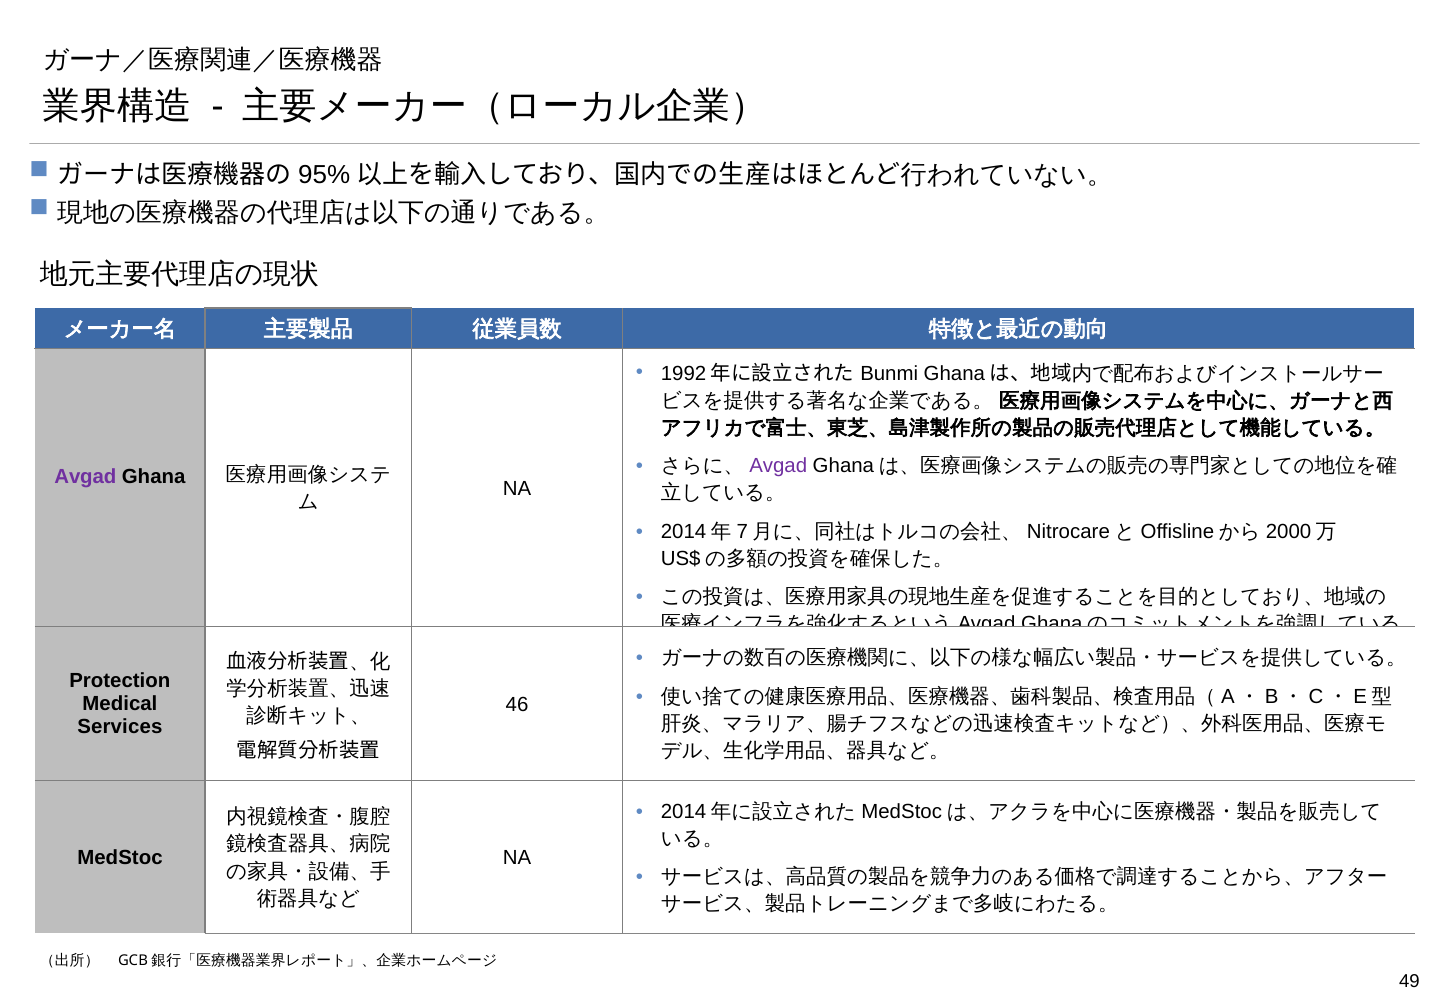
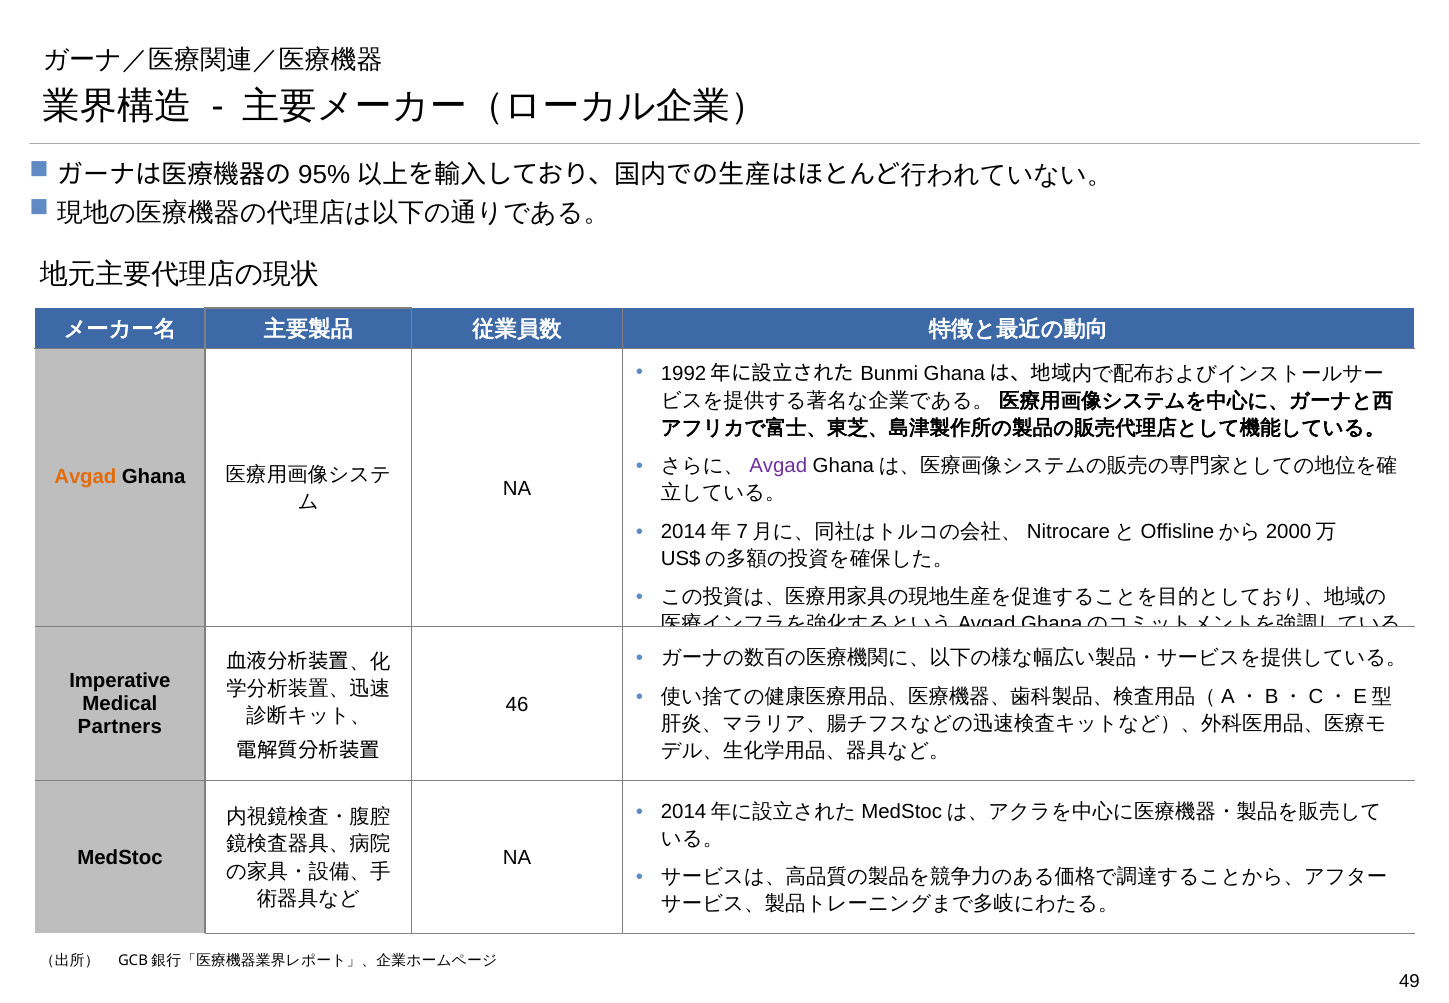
Avgad at (85, 477) colour: purple -> orange
Protection: Protection -> Imperative
Services: Services -> Partners
